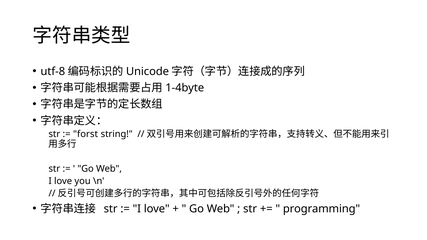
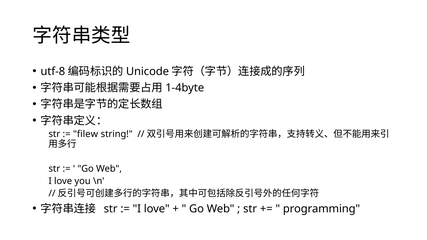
forst: forst -> filew
